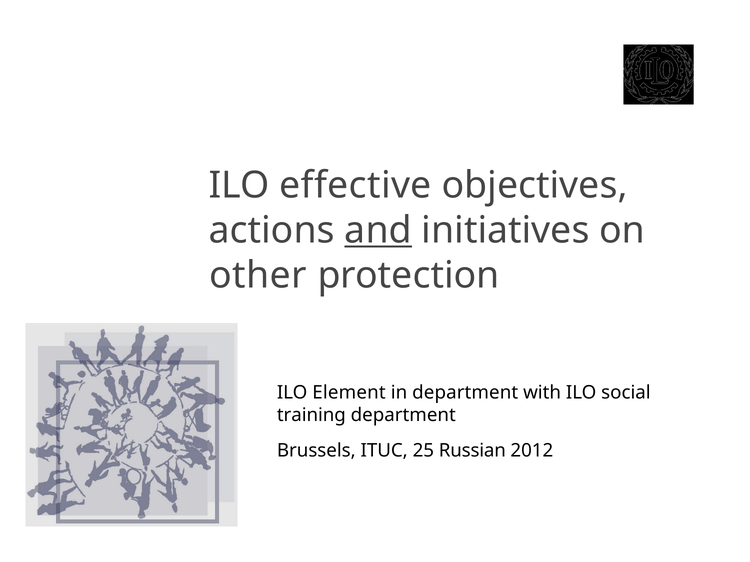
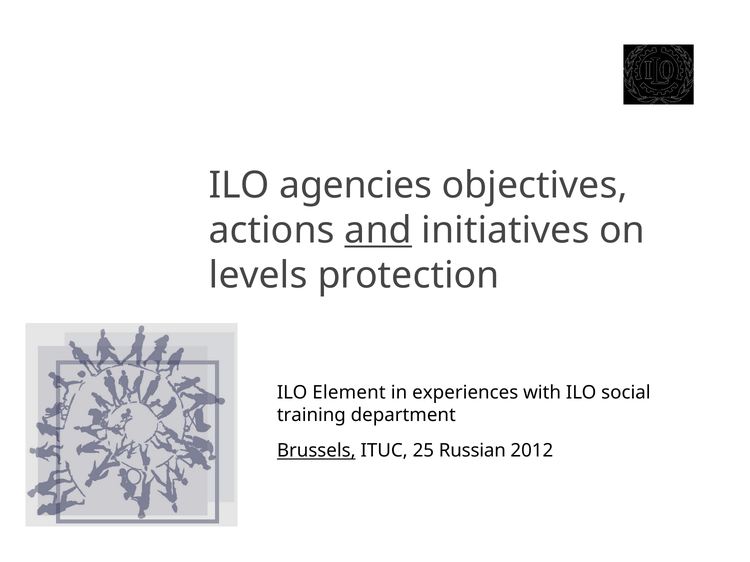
effective: effective -> agencies
other: other -> levels
in department: department -> experiences
Brussels underline: none -> present
